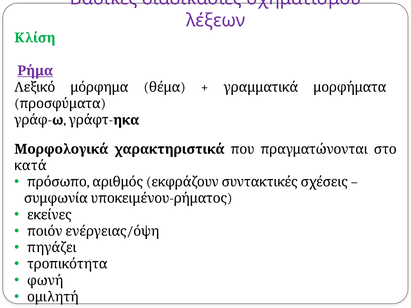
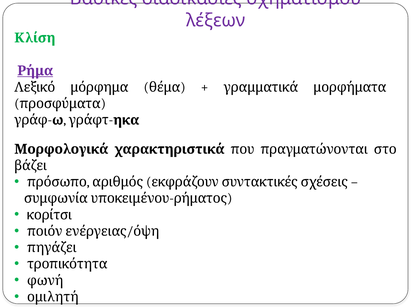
κατά: κατά -> βάζει
εκείνες: εκείνες -> κορίτσι
